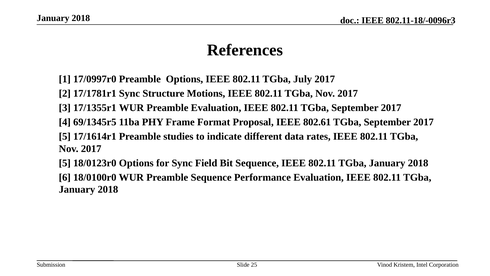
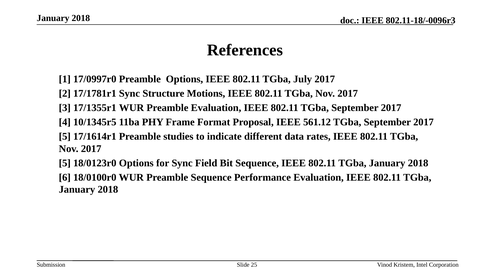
69/1345r5: 69/1345r5 -> 10/1345r5
802.61: 802.61 -> 561.12
